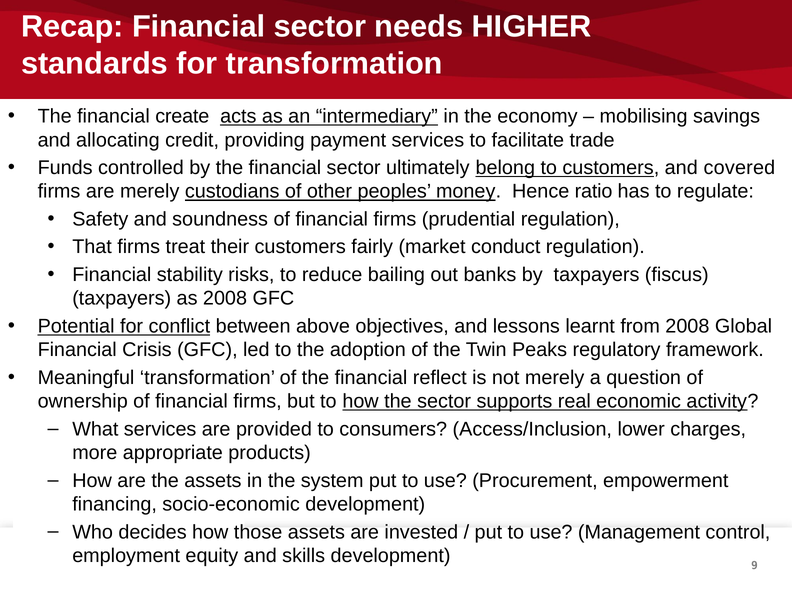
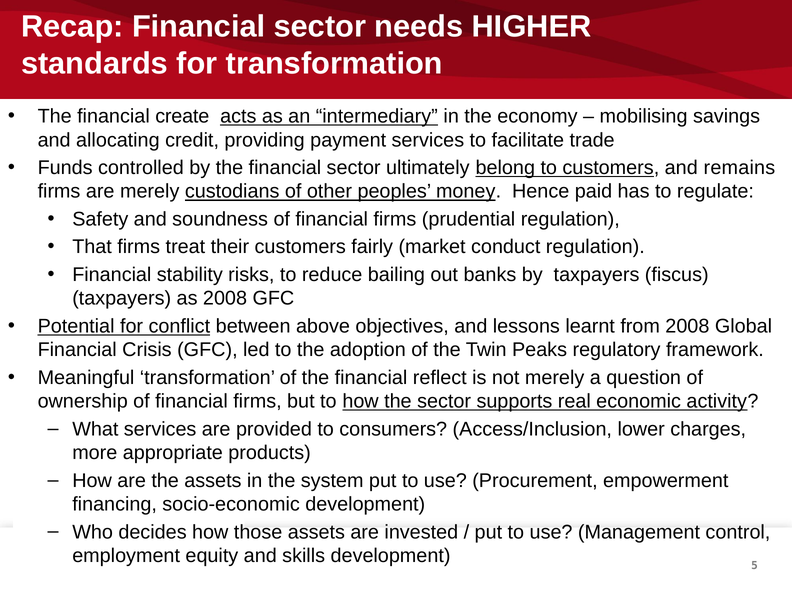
covered: covered -> remains
ratio: ratio -> paid
9: 9 -> 5
